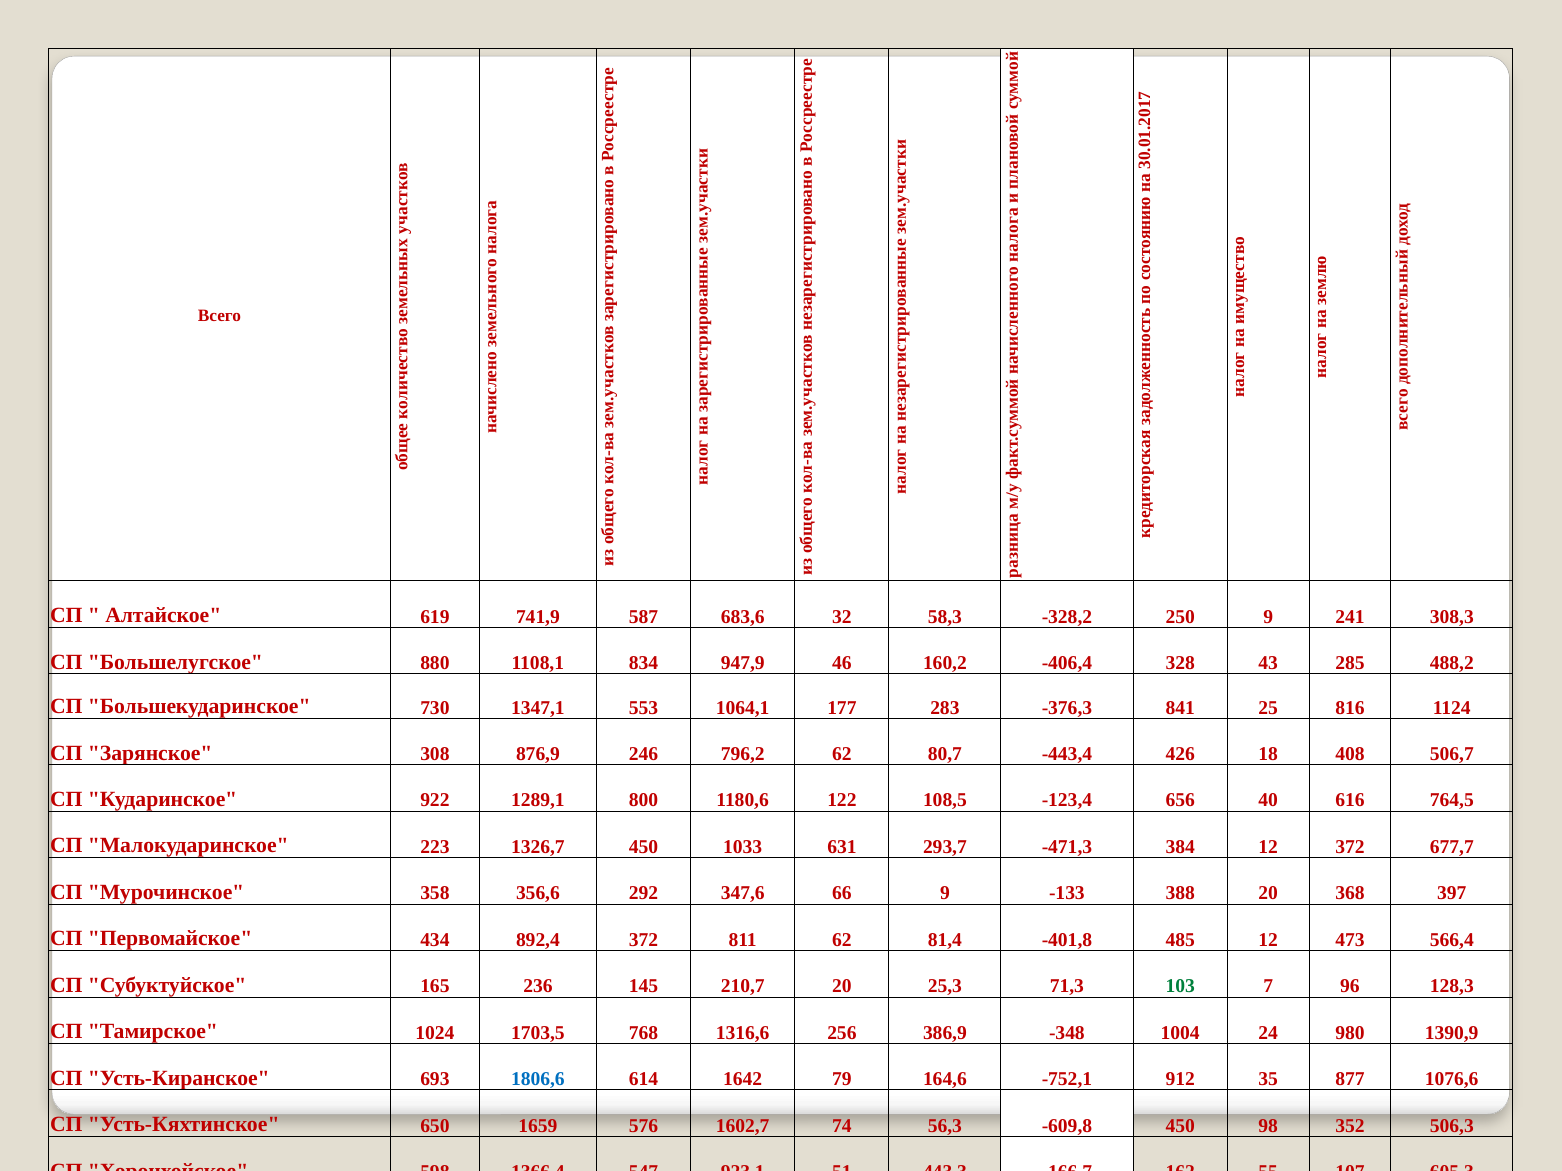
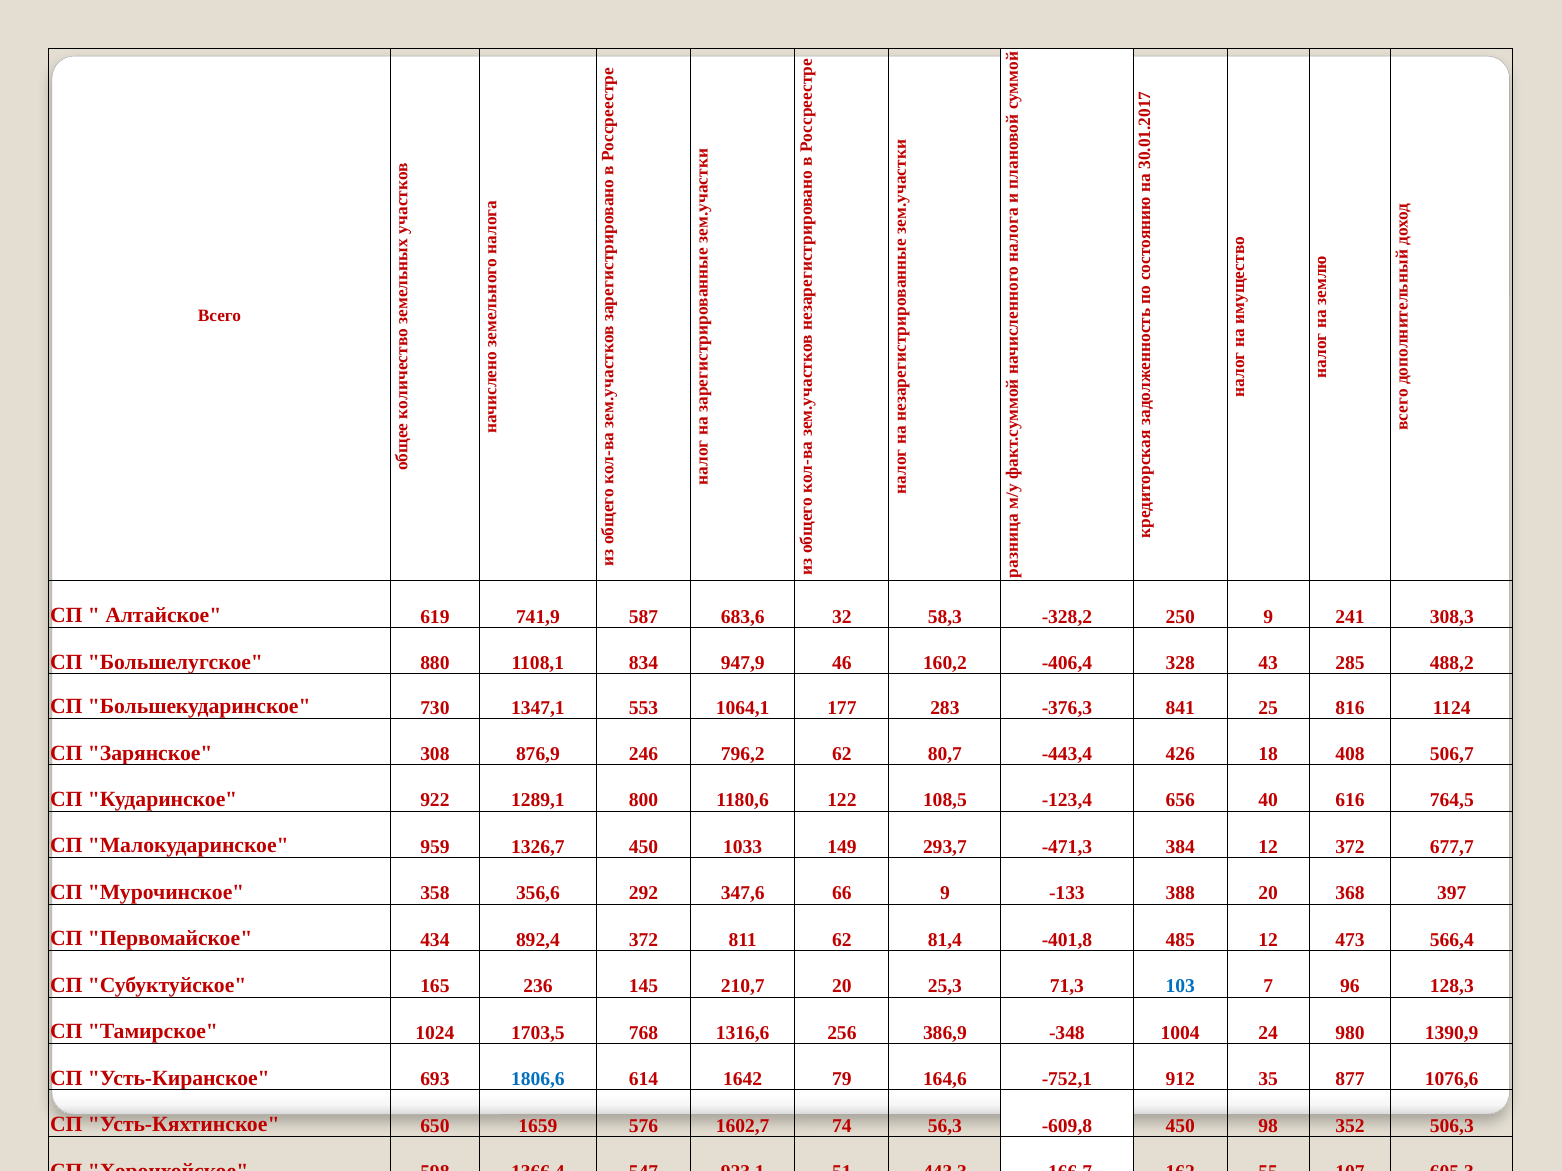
223: 223 -> 959
631: 631 -> 149
103 colour: green -> blue
